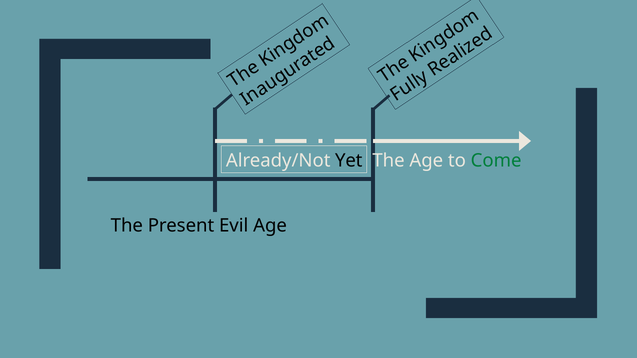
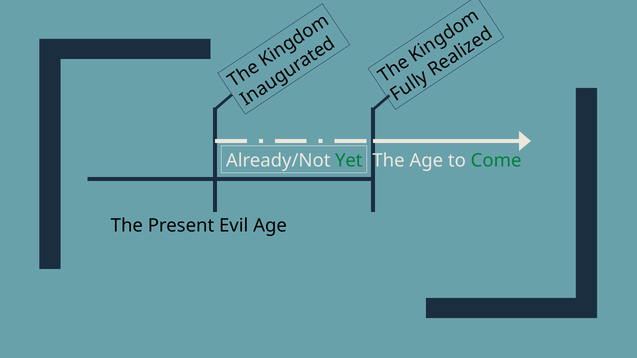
Yet colour: black -> green
